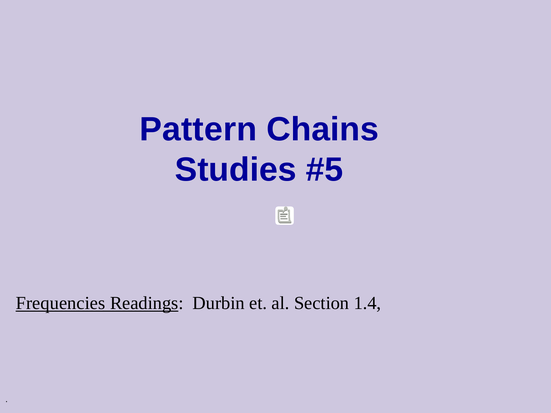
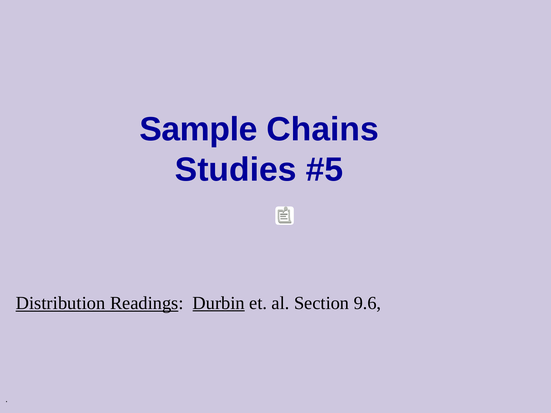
Pattern: Pattern -> Sample
Frequencies: Frequencies -> Distribution
Durbin underline: none -> present
1.4: 1.4 -> 9.6
